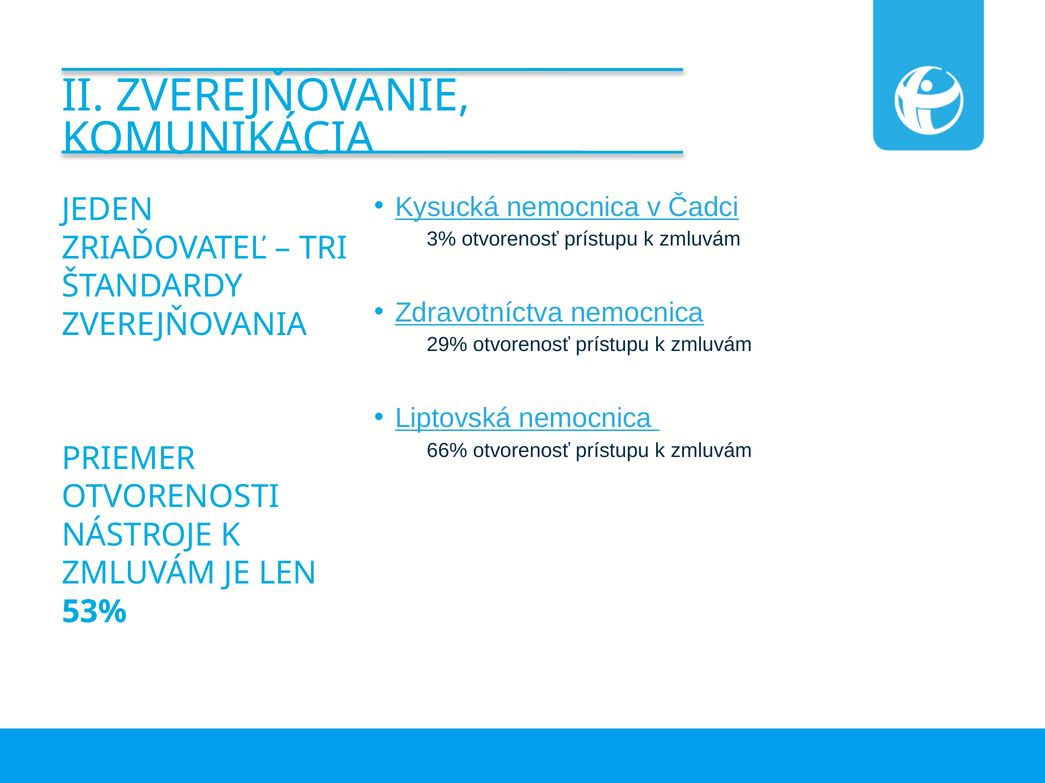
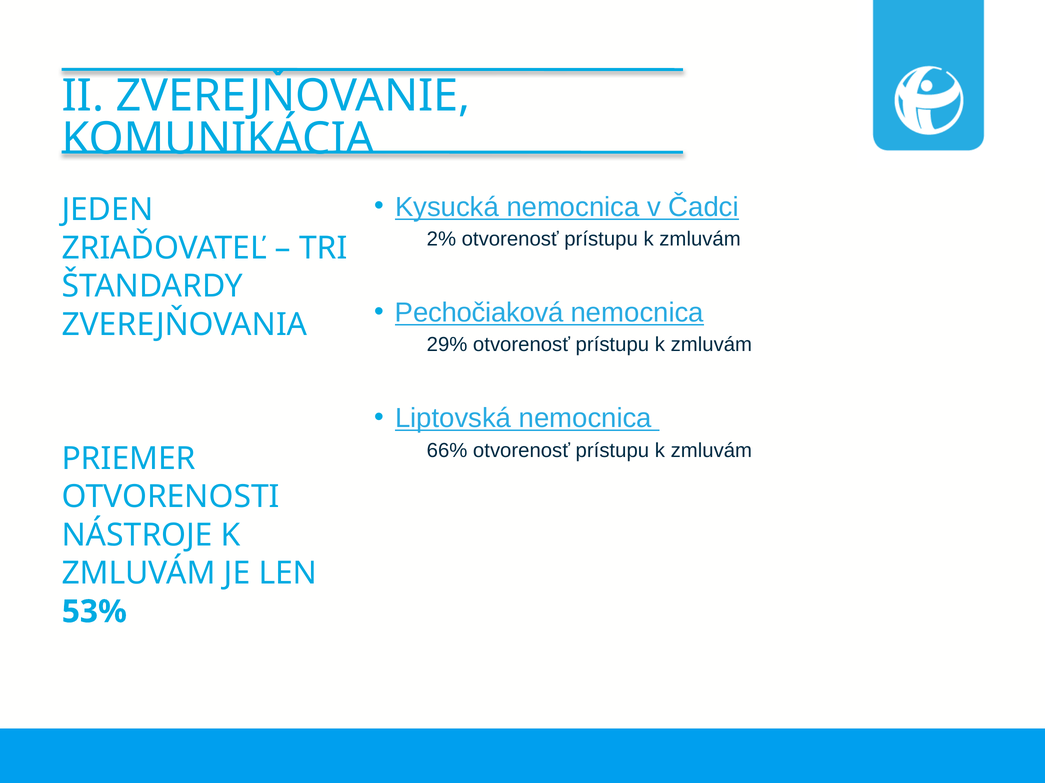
3%: 3% -> 2%
Zdravotníctva: Zdravotníctva -> Pechočiaková
